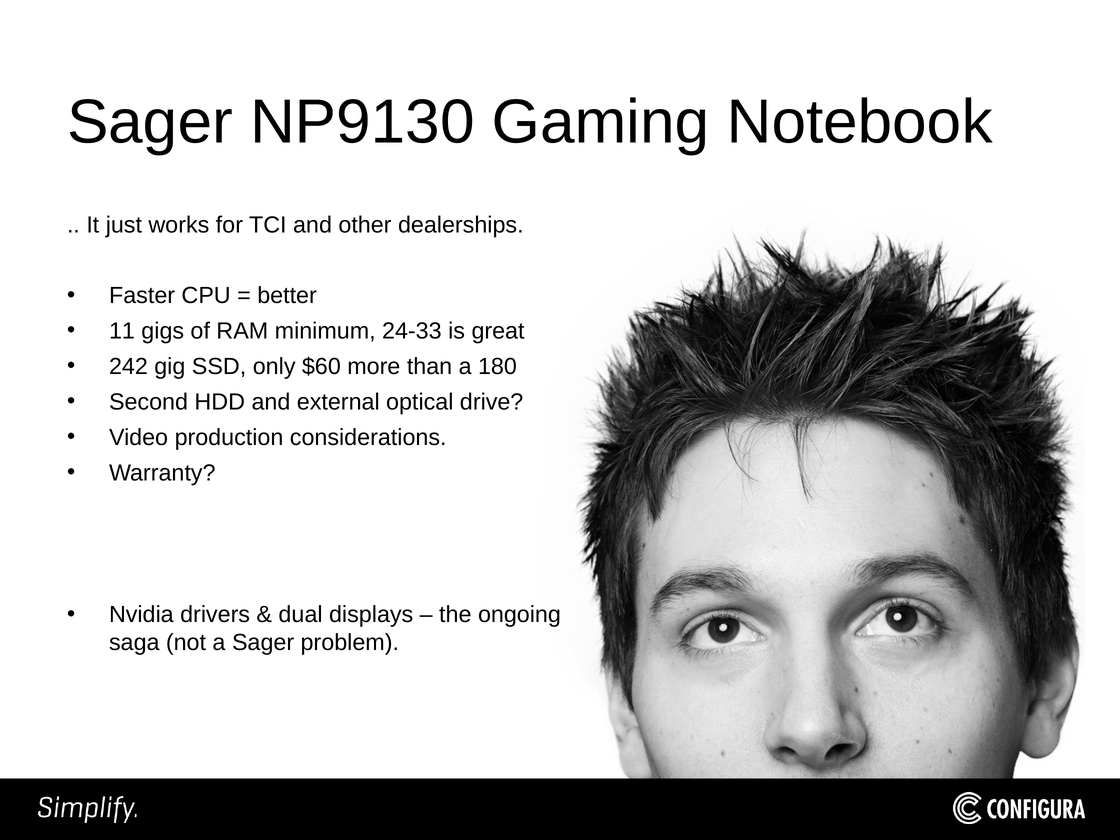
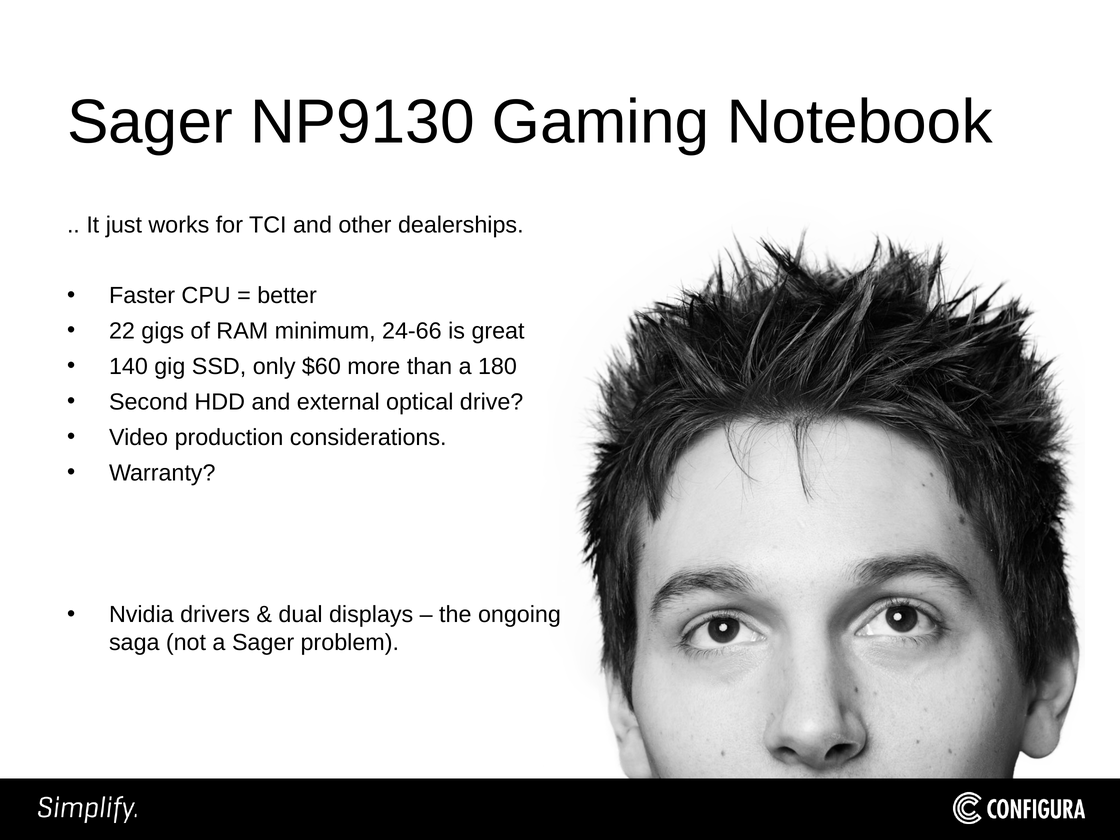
11: 11 -> 22
24-33: 24-33 -> 24-66
242: 242 -> 140
